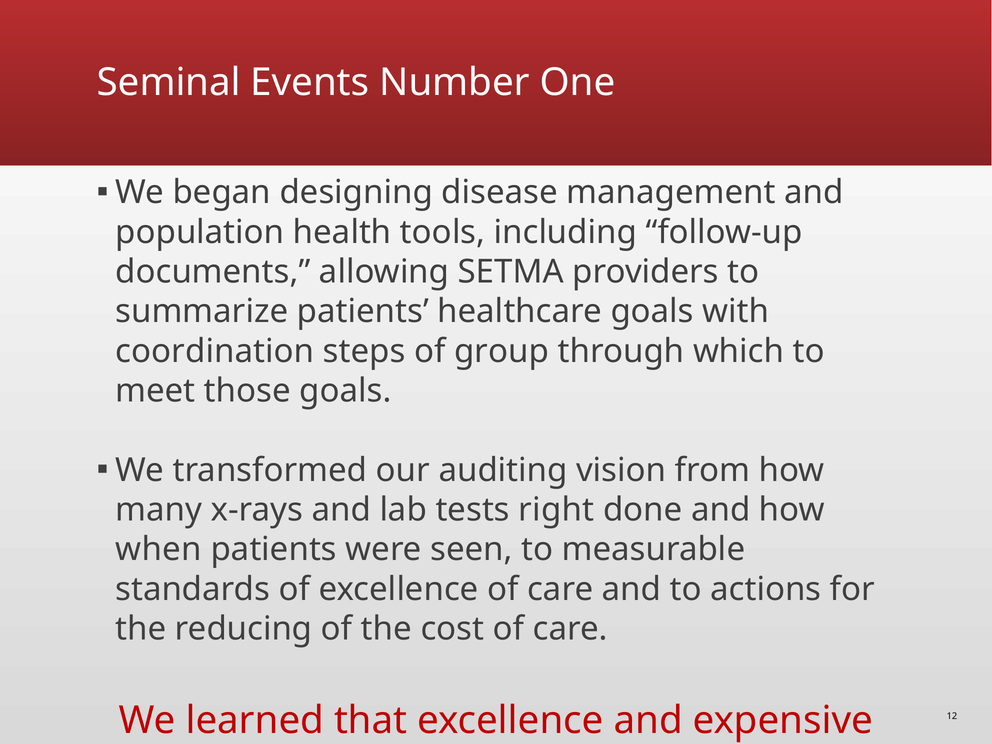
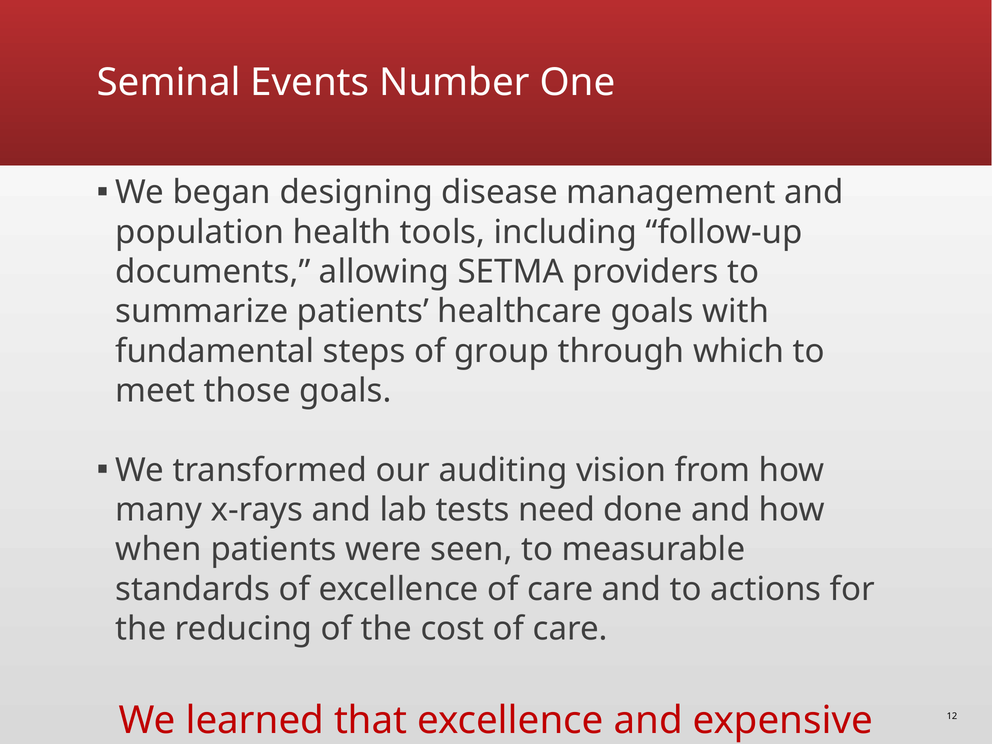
coordination: coordination -> fundamental
right: right -> need
